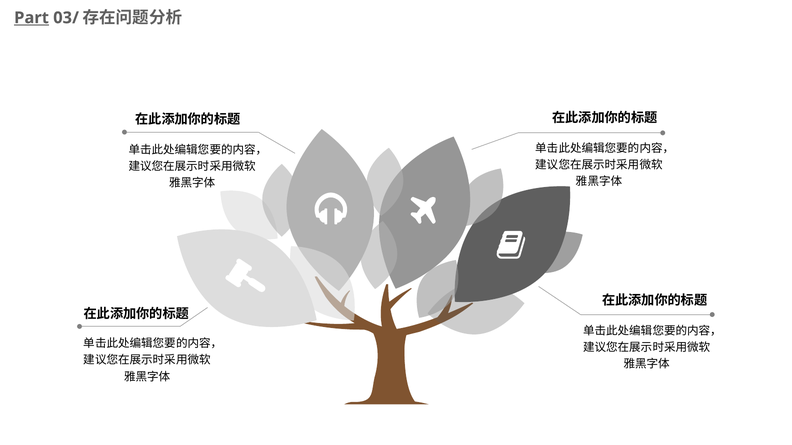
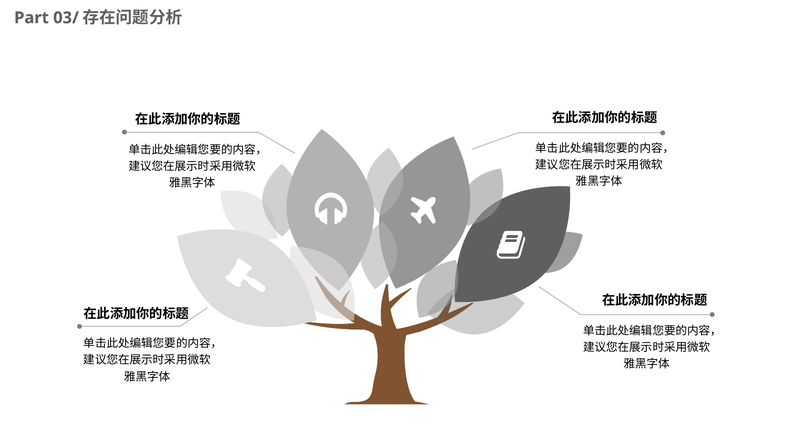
Part underline: present -> none
